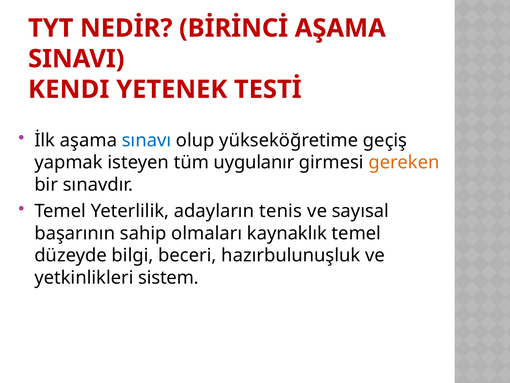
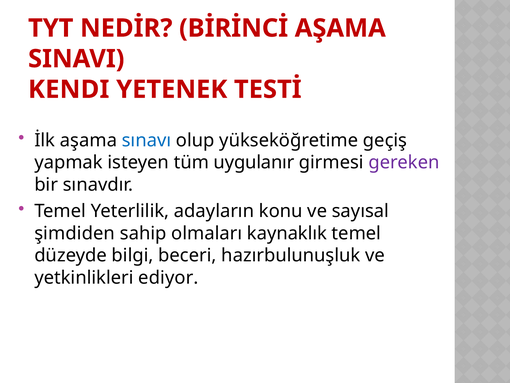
gereken colour: orange -> purple
tenis: tenis -> konu
başarının: başarının -> şimdiden
sistem: sistem -> ediyor
